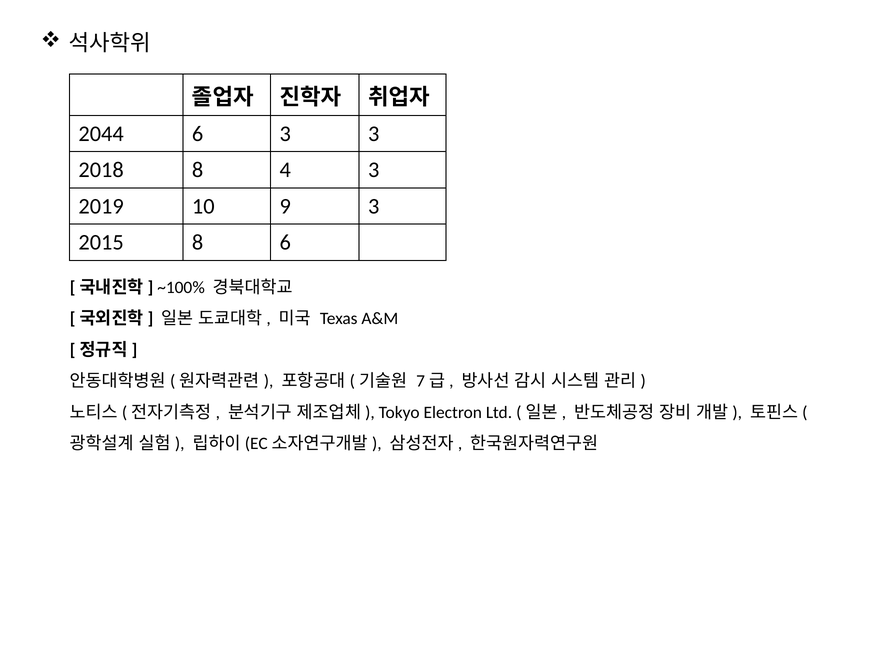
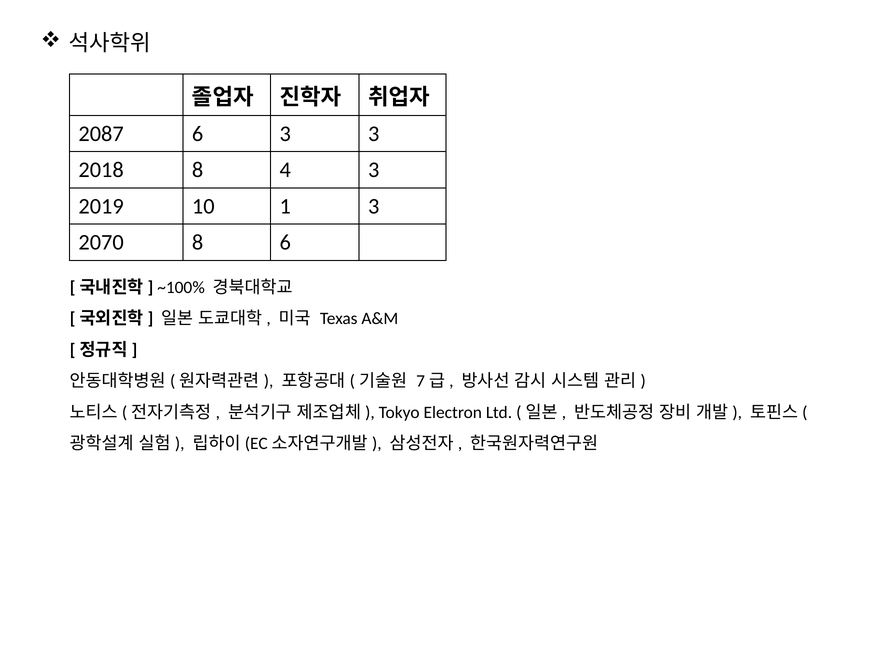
2044: 2044 -> 2087
9: 9 -> 1
2015: 2015 -> 2070
